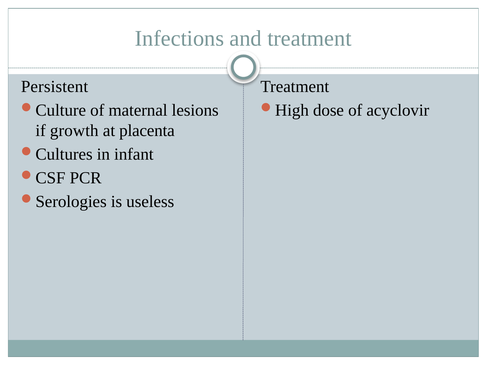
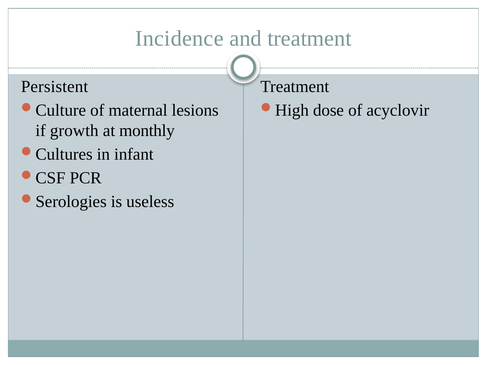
Infections: Infections -> Incidence
placenta: placenta -> monthly
